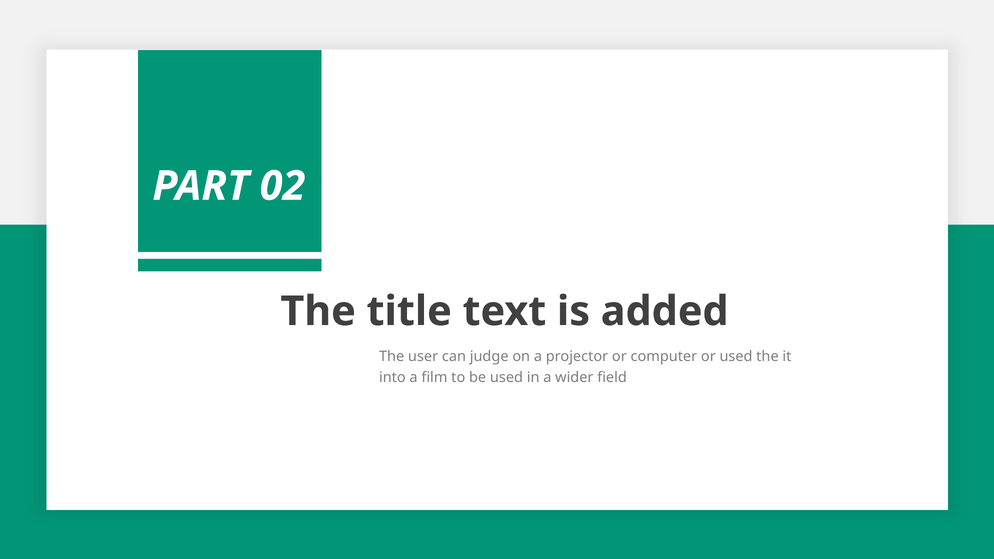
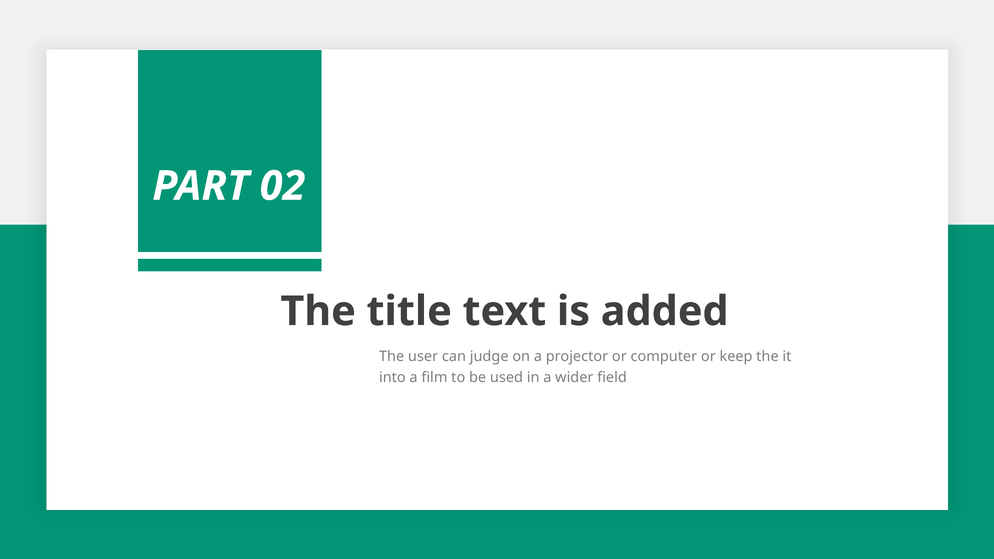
or used: used -> keep
